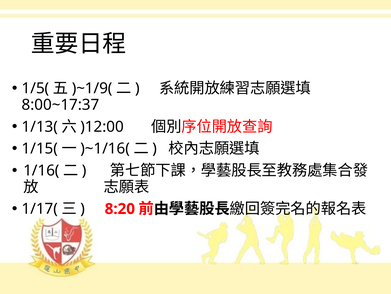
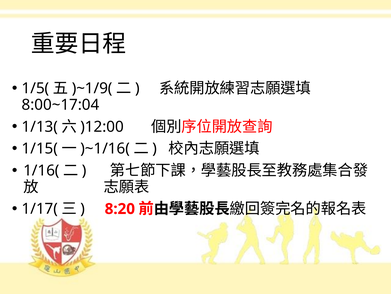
8:00~17:37: 8:00~17:37 -> 8:00~17:04
